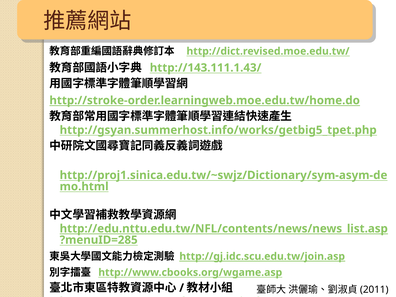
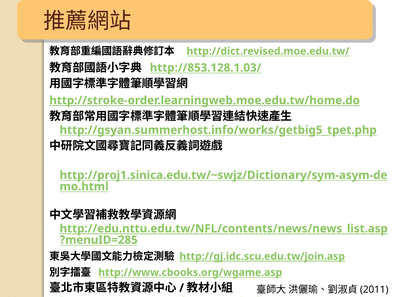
http://143.111.1.43/: http://143.111.1.43/ -> http://853.128.1.03/
